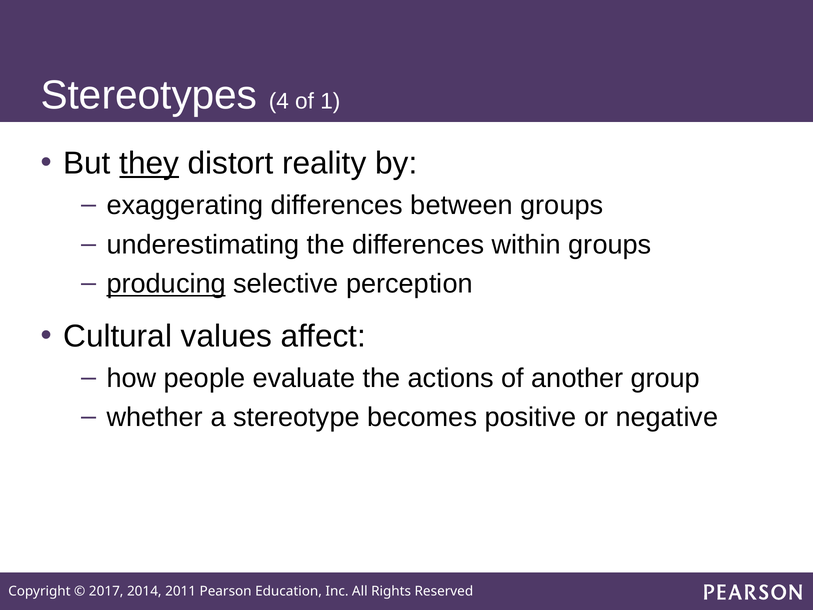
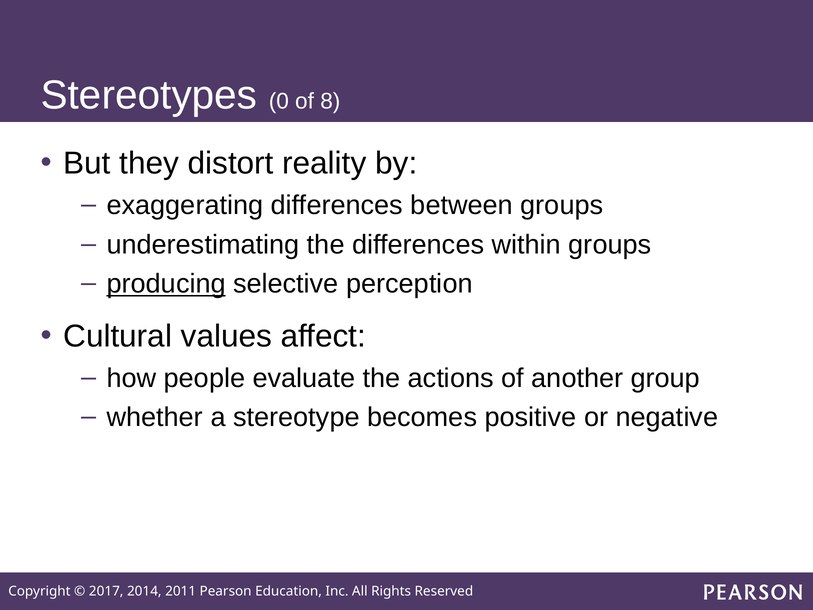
4: 4 -> 0
1: 1 -> 8
they underline: present -> none
